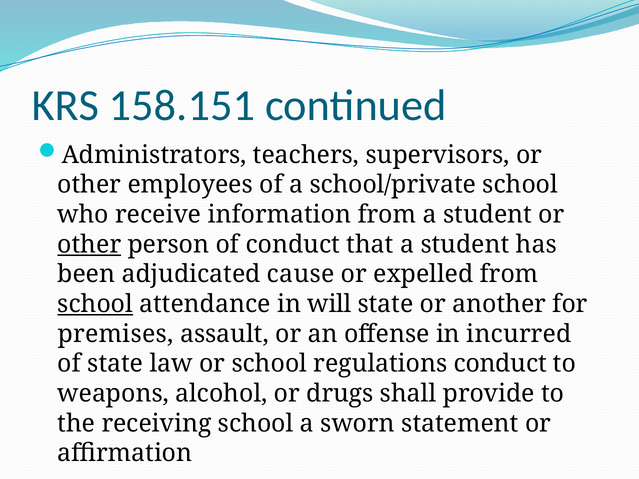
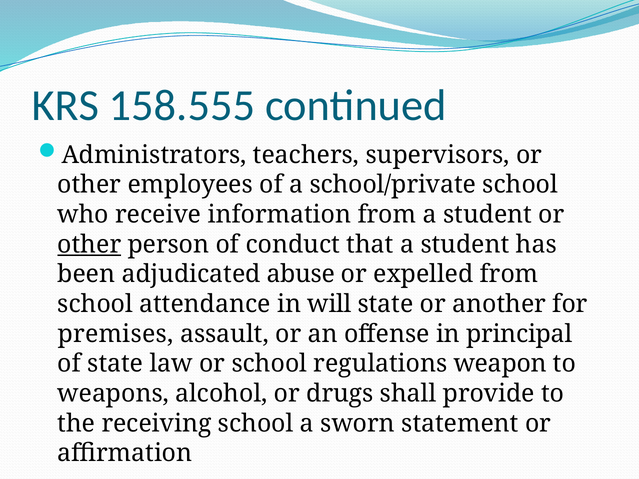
158.151: 158.151 -> 158.555
cause: cause -> abuse
school at (95, 304) underline: present -> none
incurred: incurred -> principal
regulations conduct: conduct -> weapon
